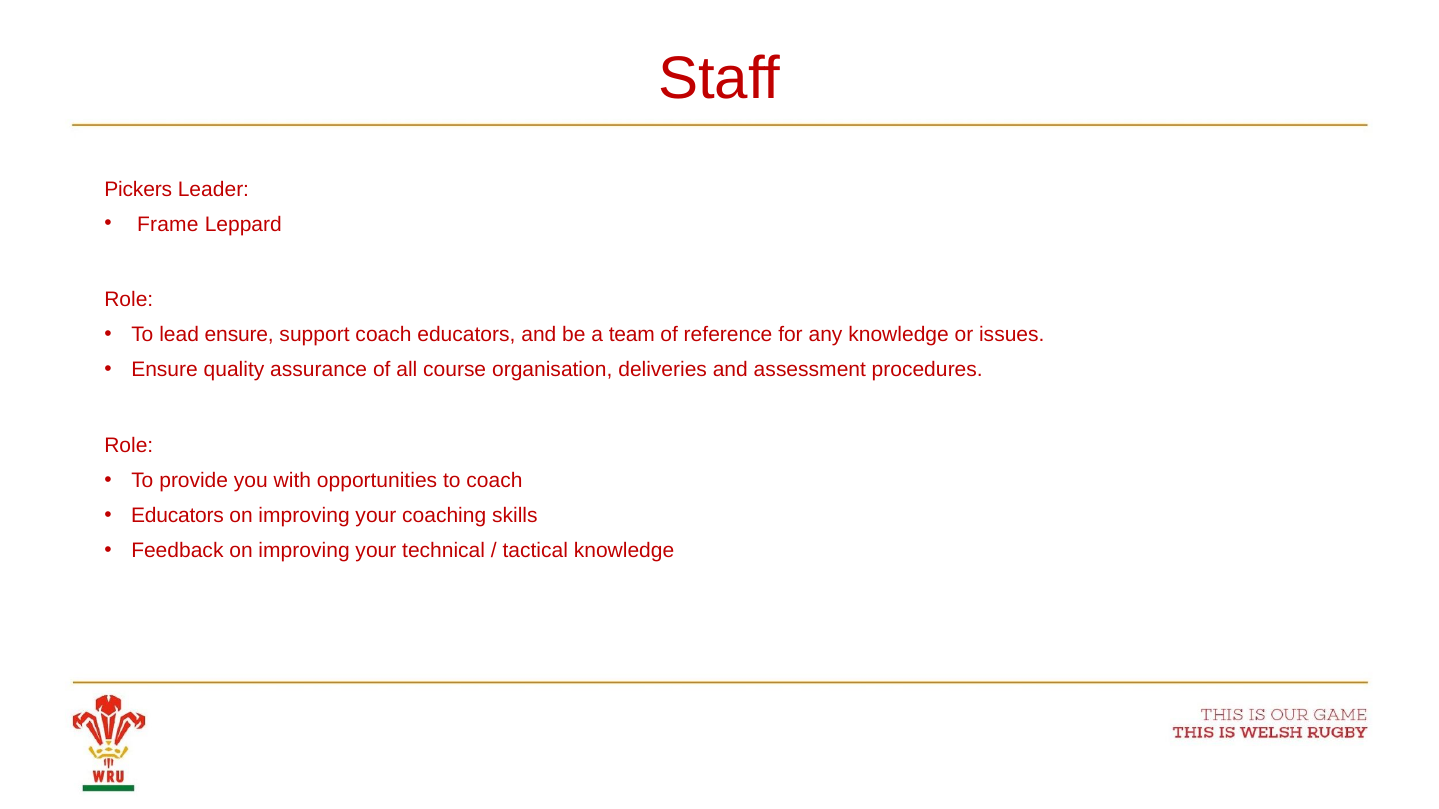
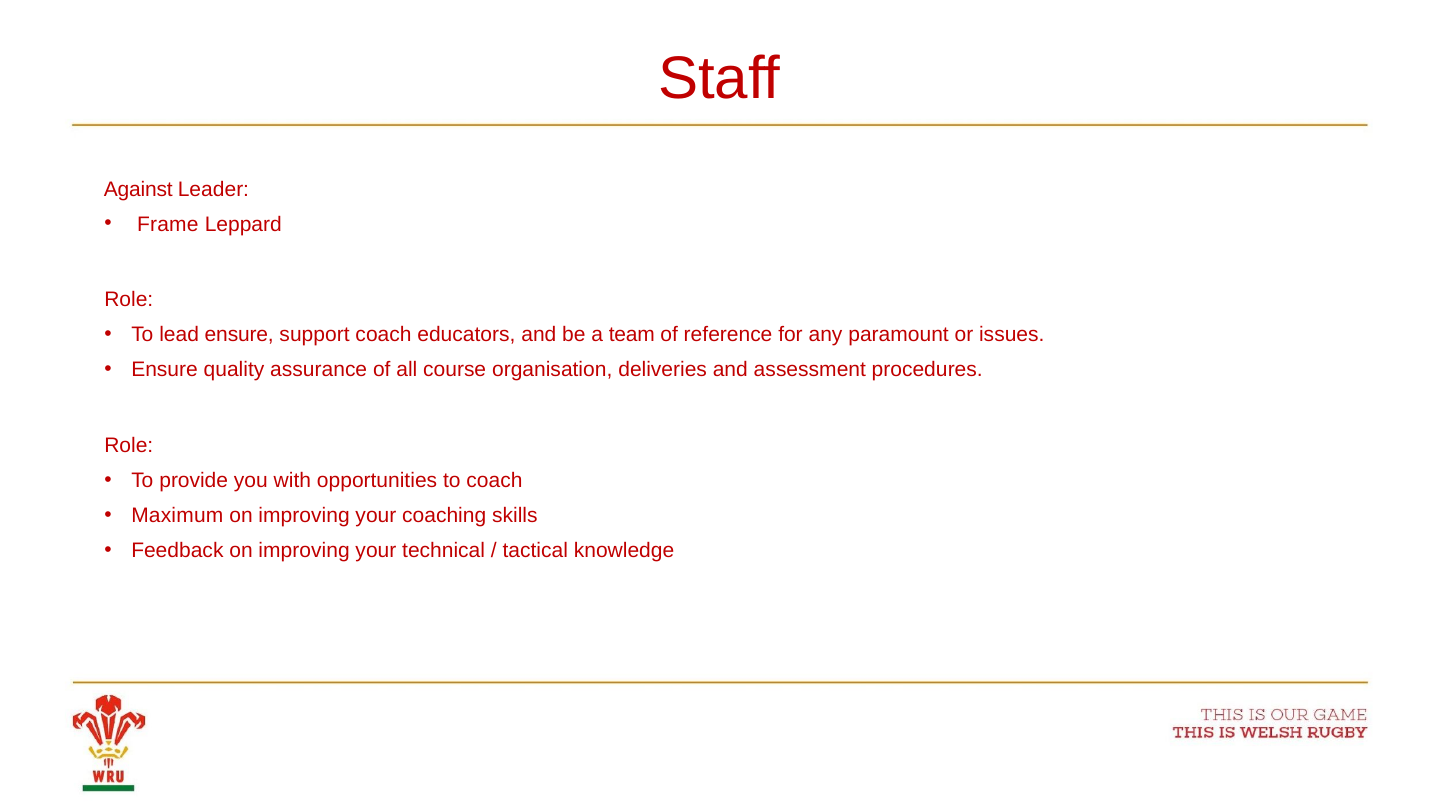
Pickers: Pickers -> Against
any knowledge: knowledge -> paramount
Educators at (178, 516): Educators -> Maximum
